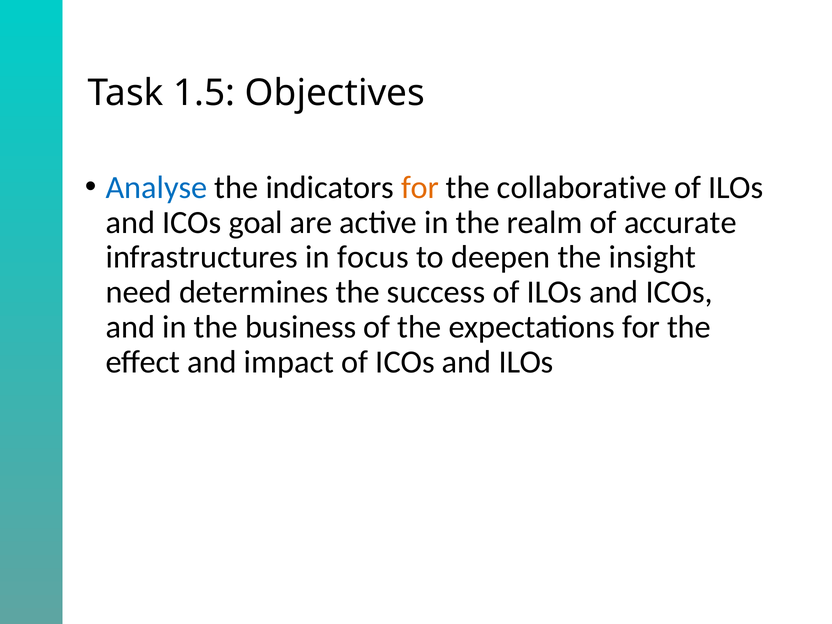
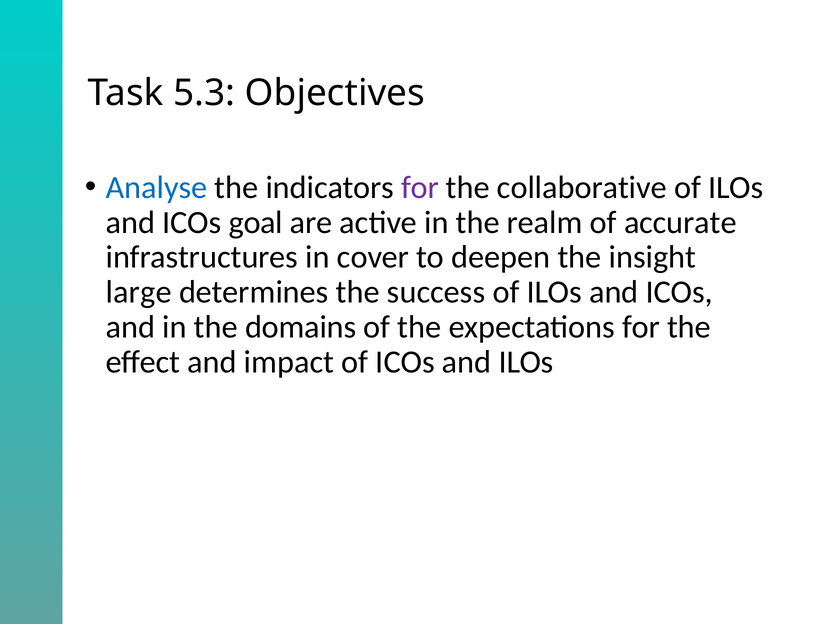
1.5: 1.5 -> 5.3
for at (420, 187) colour: orange -> purple
focus: focus -> cover
need: need -> large
business: business -> domains
